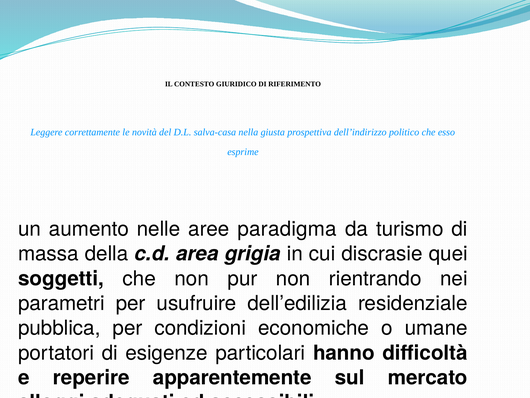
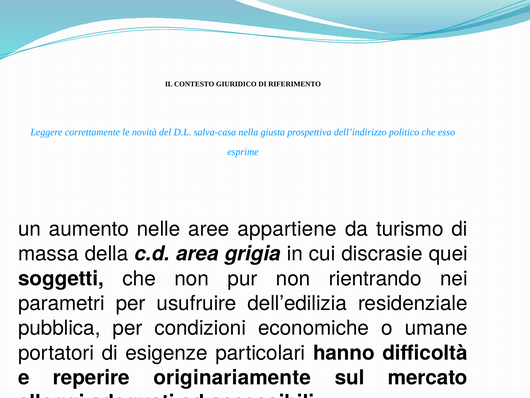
paradigma: paradigma -> appartiene
apparentemente: apparentemente -> originariamente
